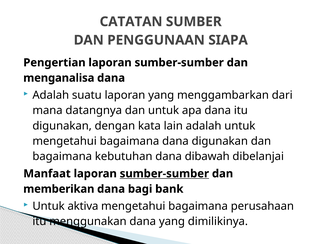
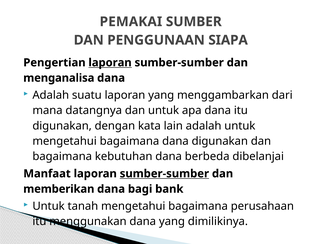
CATATAN: CATATAN -> PEMAKAI
laporan at (110, 63) underline: none -> present
dibawah: dibawah -> berbeda
aktiva: aktiva -> tanah
